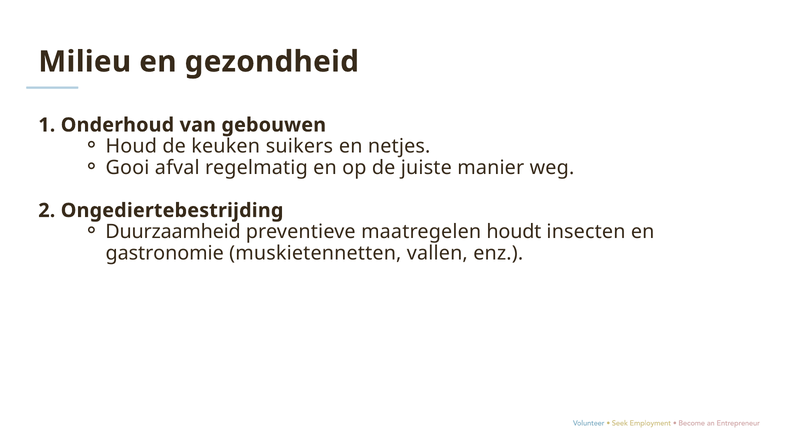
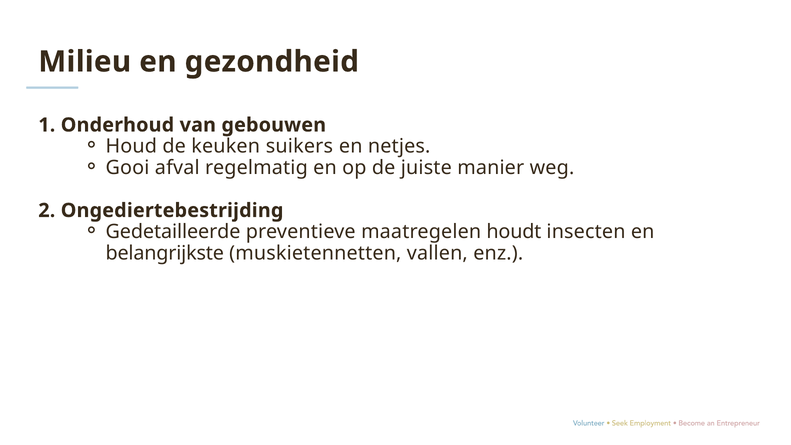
Duurzaamheid: Duurzaamheid -> Gedetailleerde
gastronomie: gastronomie -> belangrijkste
